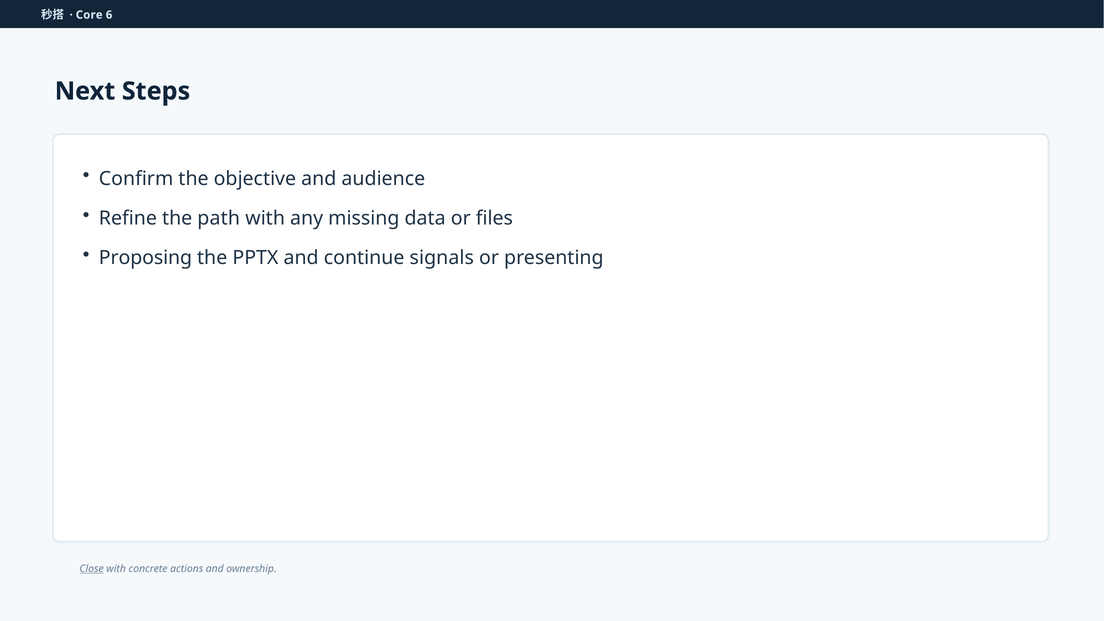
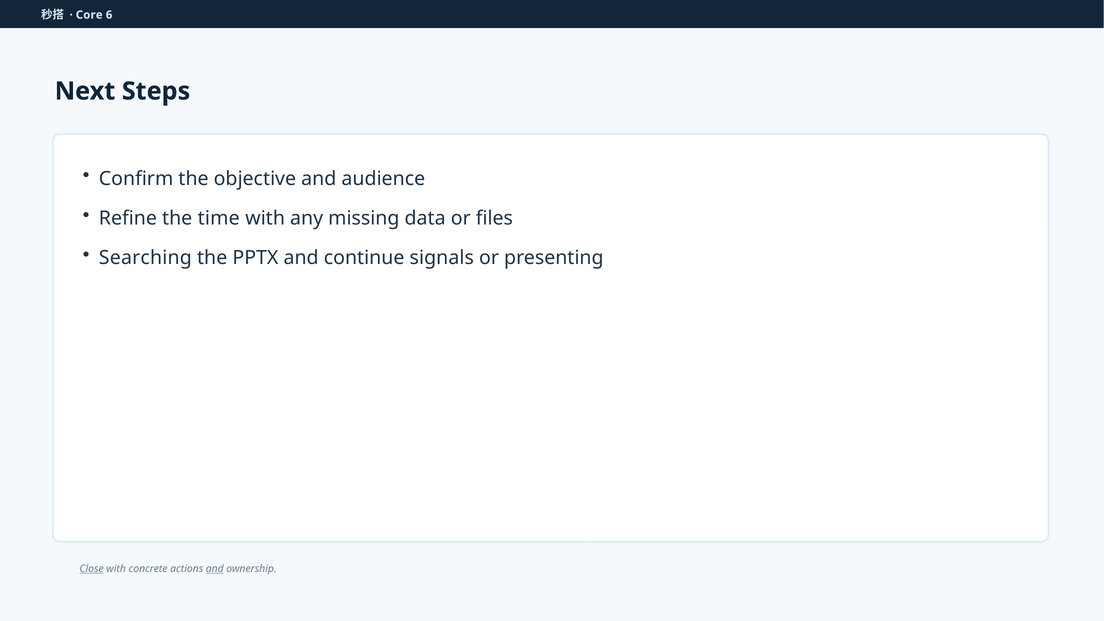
path: path -> time
Proposing: Proposing -> Searching
and at (215, 569) underline: none -> present
